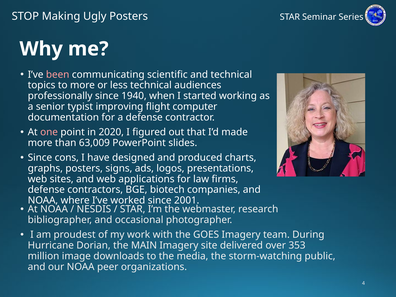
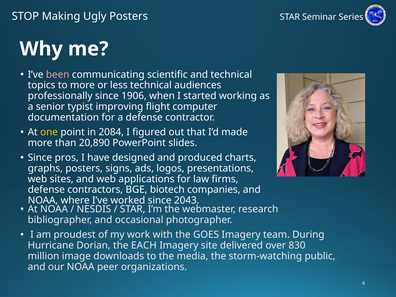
1940: 1940 -> 1906
one colour: pink -> yellow
2020: 2020 -> 2084
63,009: 63,009 -> 20,890
cons: cons -> pros
2001: 2001 -> 2043
MAIN: MAIN -> EACH
353: 353 -> 830
